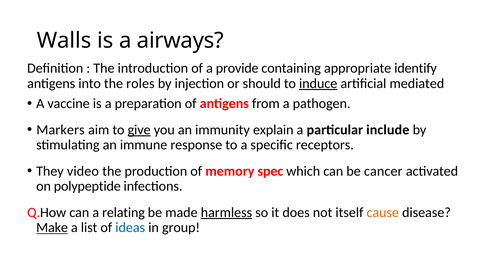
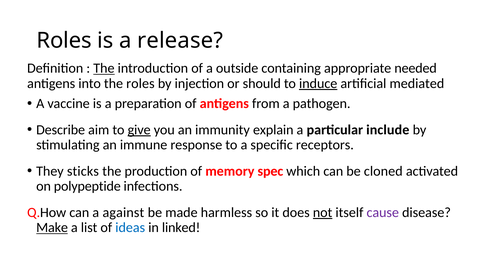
Walls at (64, 40): Walls -> Roles
airways: airways -> release
The at (104, 68) underline: none -> present
provide: provide -> outside
identify: identify -> needed
Markers: Markers -> Describe
video: video -> sticks
cancer: cancer -> cloned
relating: relating -> against
harmless underline: present -> none
not underline: none -> present
cause colour: orange -> purple
group: group -> linked
